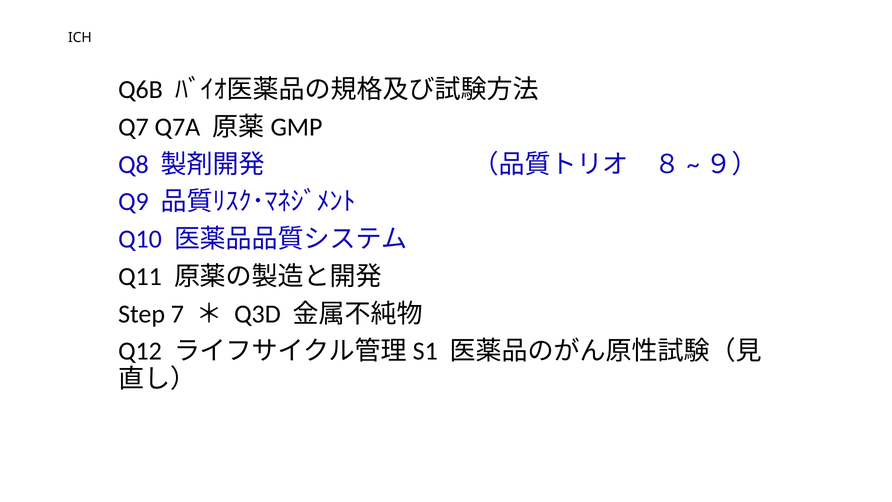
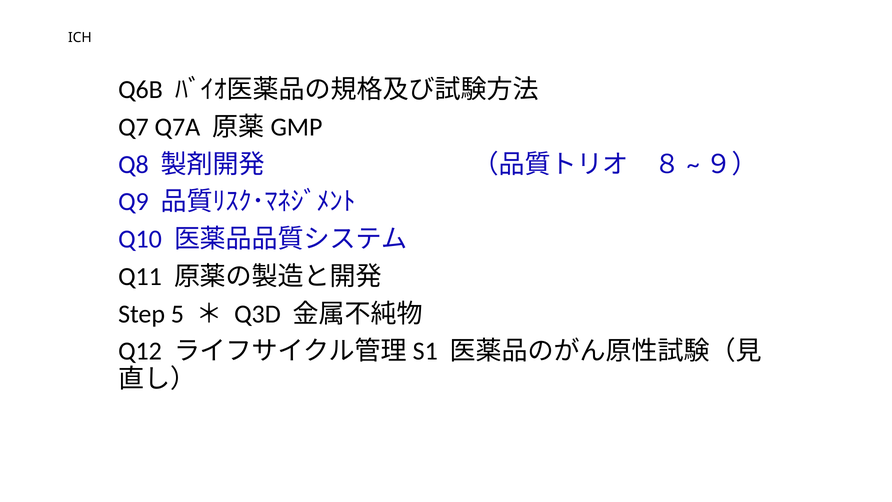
7: 7 -> 5
